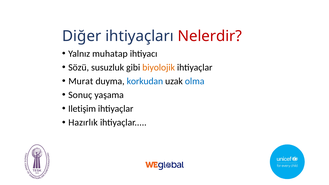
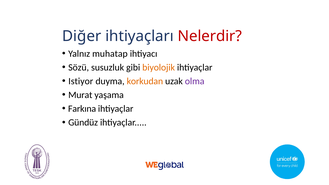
Murat: Murat -> Istiyor
korkudan colour: blue -> orange
olma colour: blue -> purple
Sonuç: Sonuç -> Murat
Iletişim: Iletişim -> Farkına
Hazırlık: Hazırlık -> Gündüz
